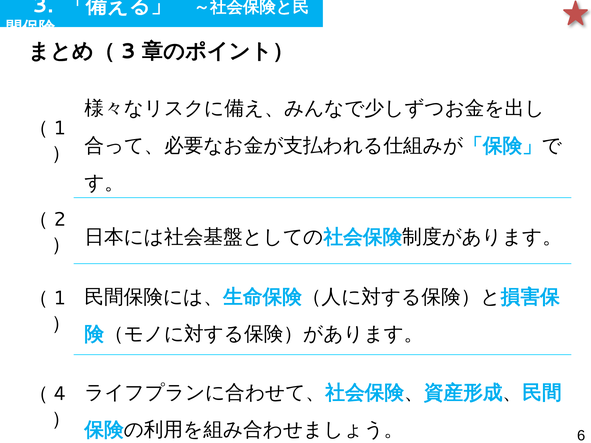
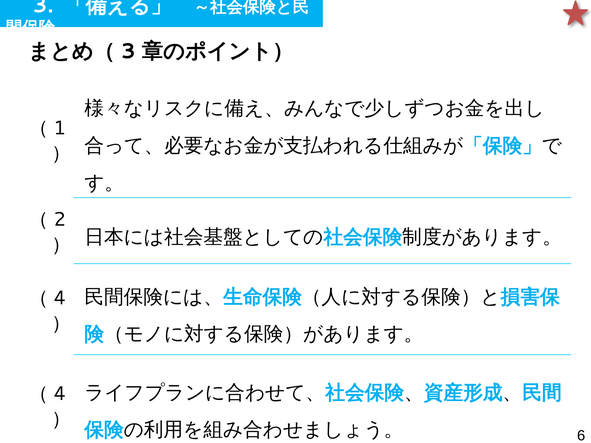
1 at (60, 298): 1 -> 4
